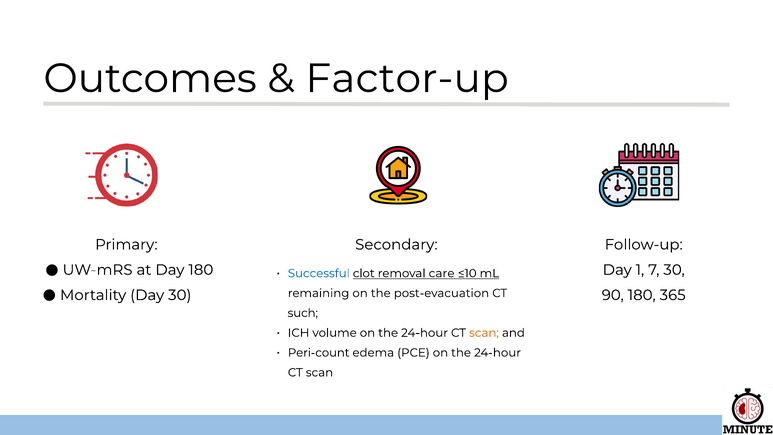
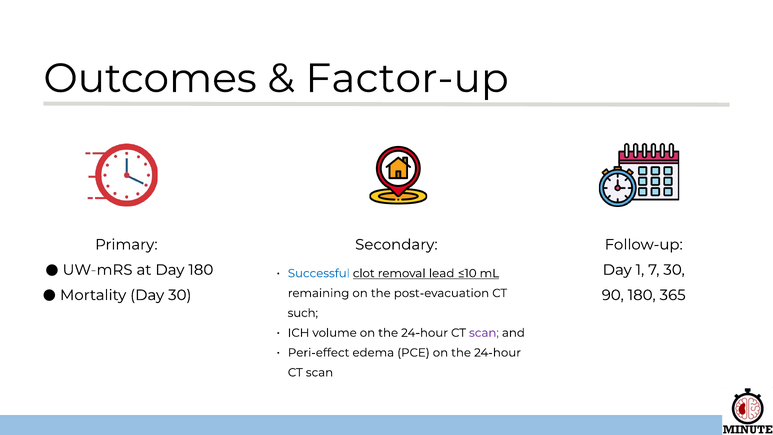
care: care -> lead
scan at (484, 333) colour: orange -> purple
Peri-count: Peri-count -> Peri-effect
